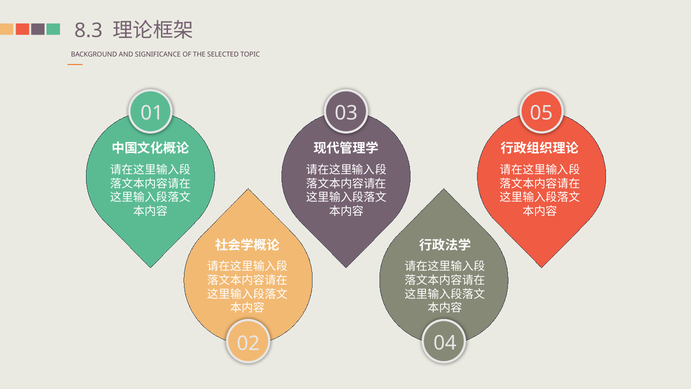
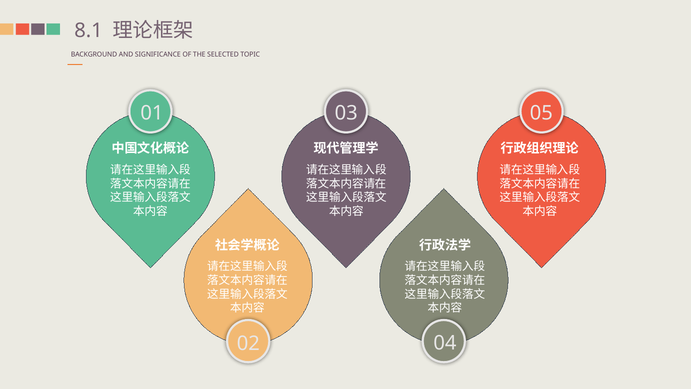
8.3: 8.3 -> 8.1
